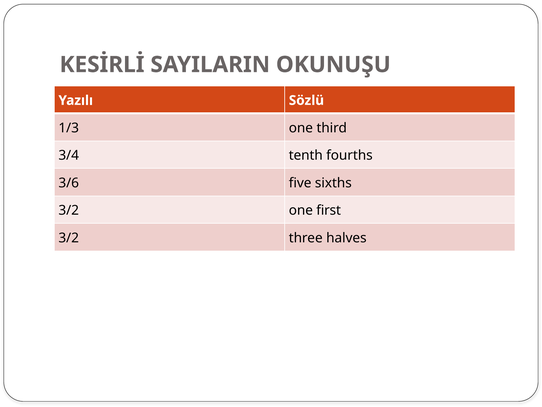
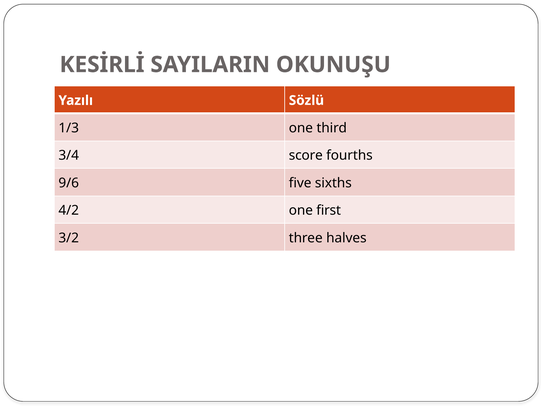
tenth: tenth -> score
3/6: 3/6 -> 9/6
3/2 at (69, 210): 3/2 -> 4/2
